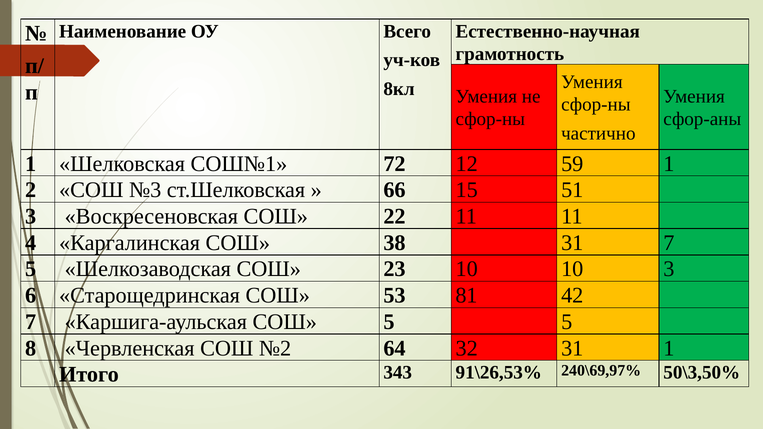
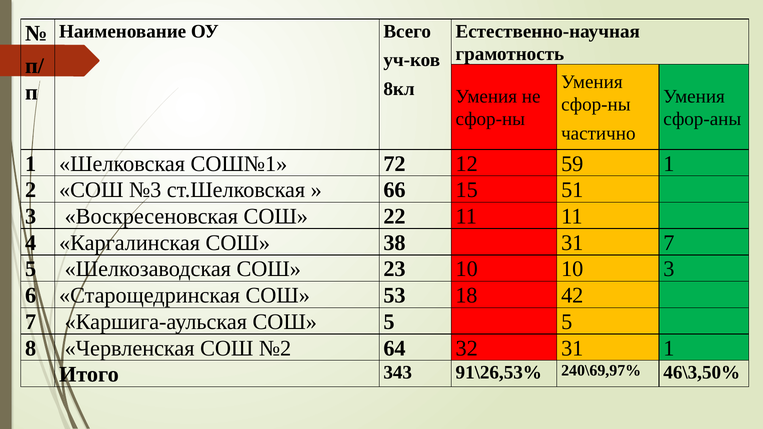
81: 81 -> 18
50\3,50%: 50\3,50% -> 46\3,50%
